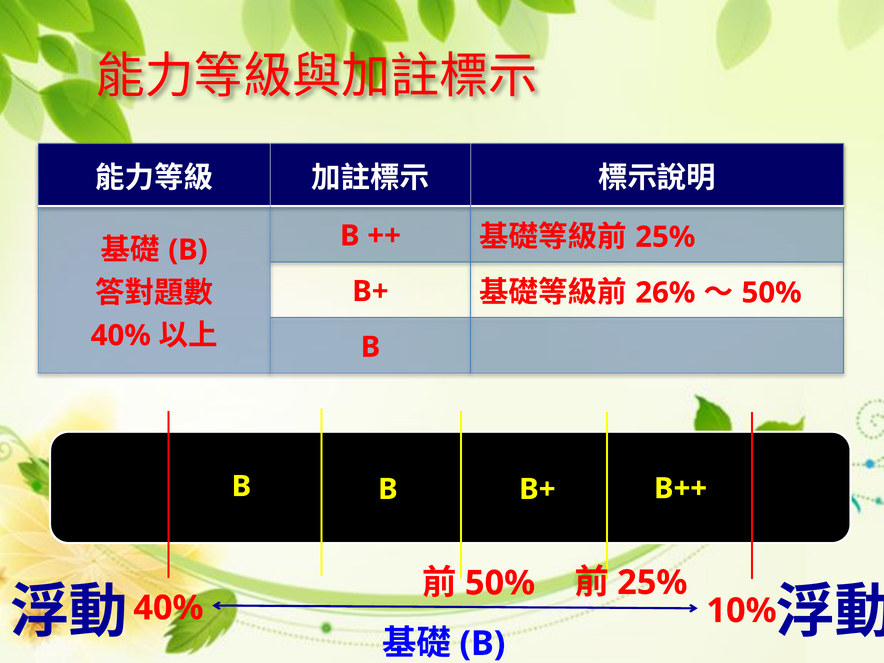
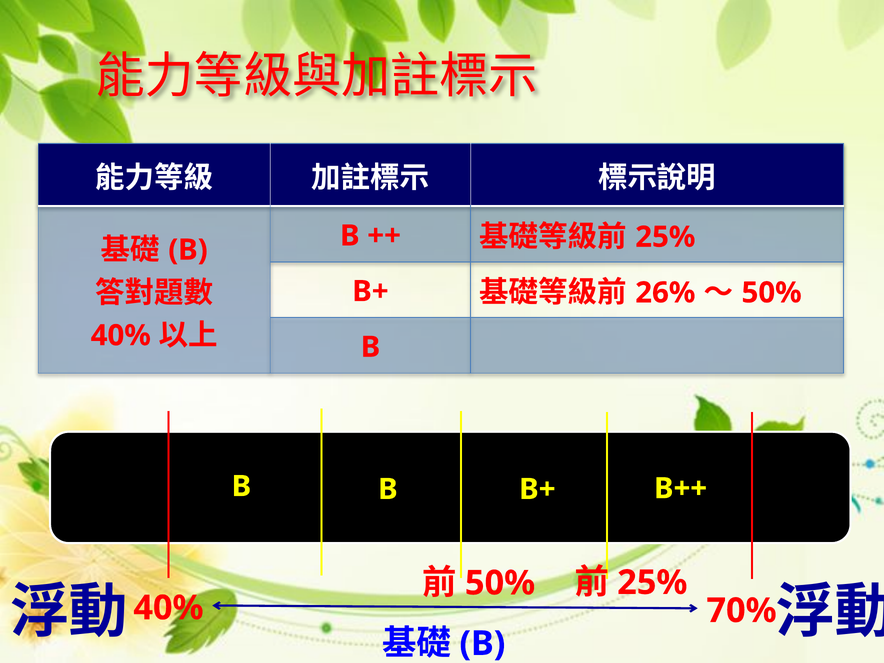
10%: 10% -> 70%
